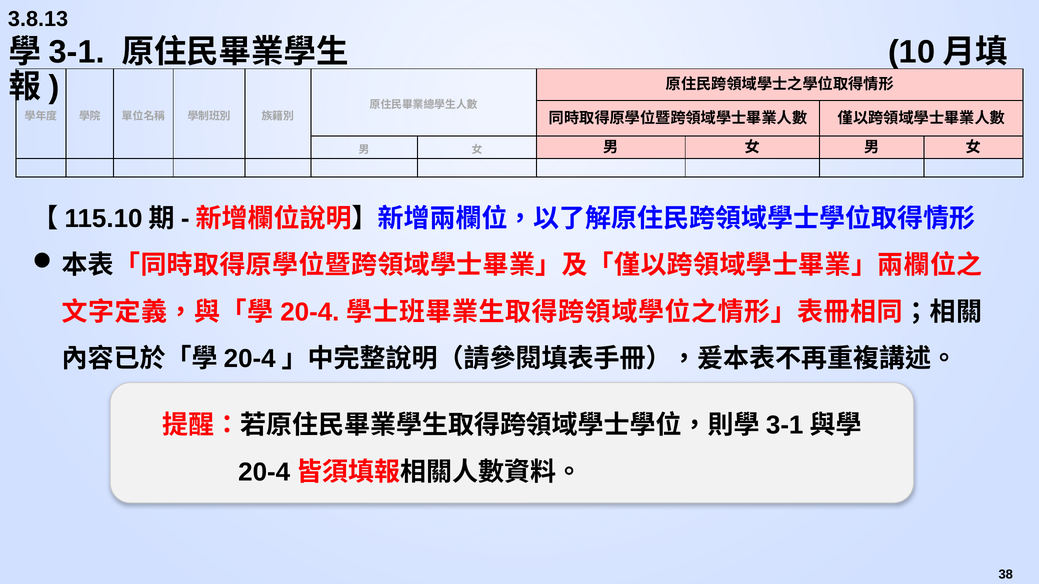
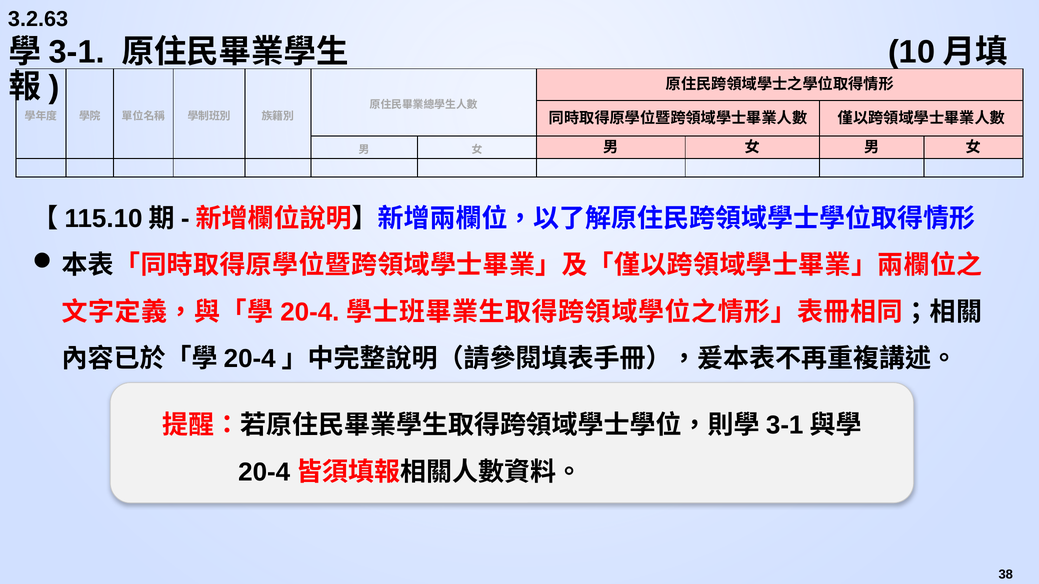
3.8.13: 3.8.13 -> 3.2.63
